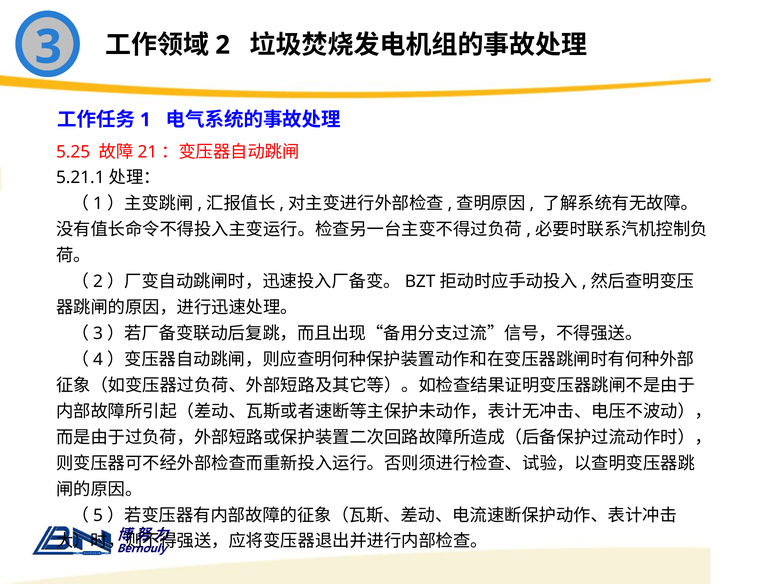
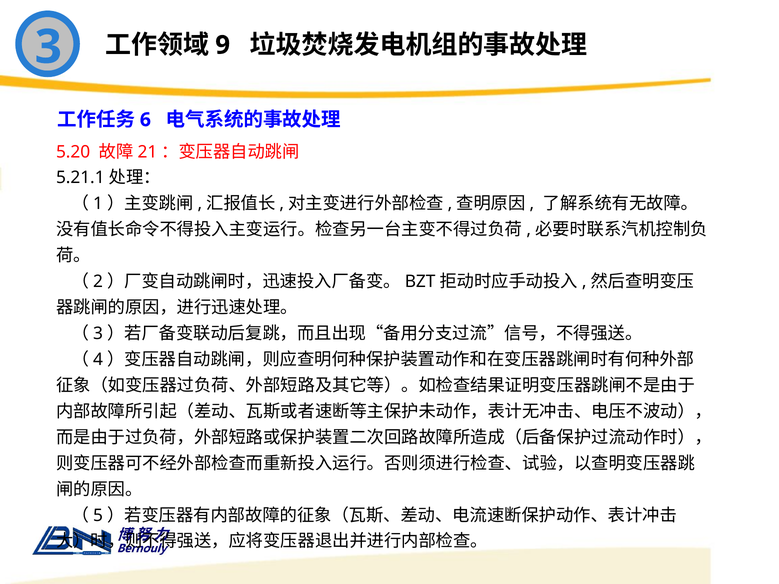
2: 2 -> 9
1: 1 -> 6
5.25: 5.25 -> 5.20
